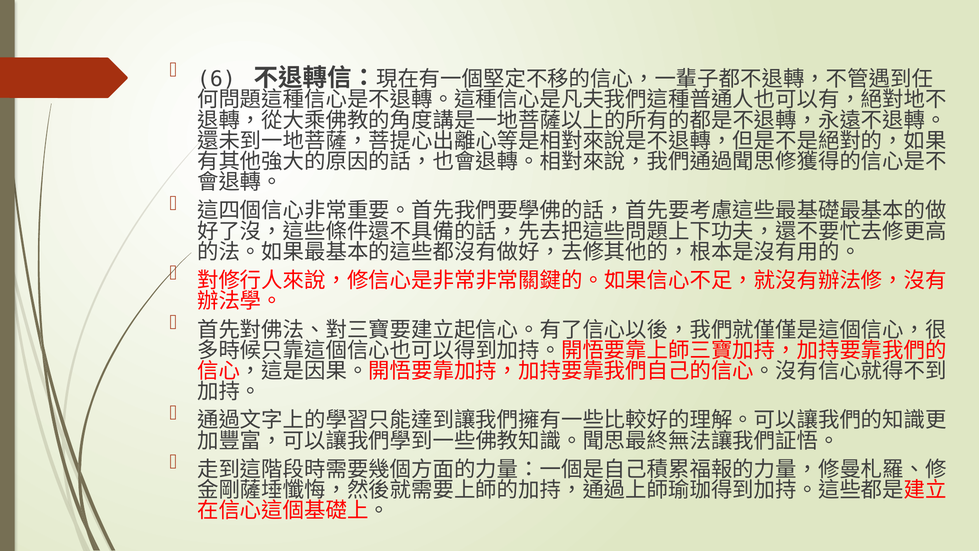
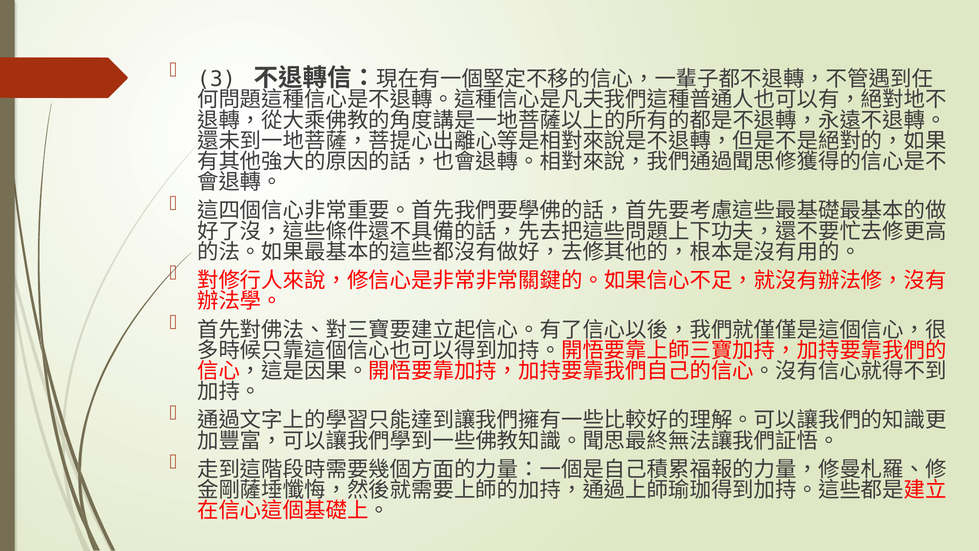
6: 6 -> 3
